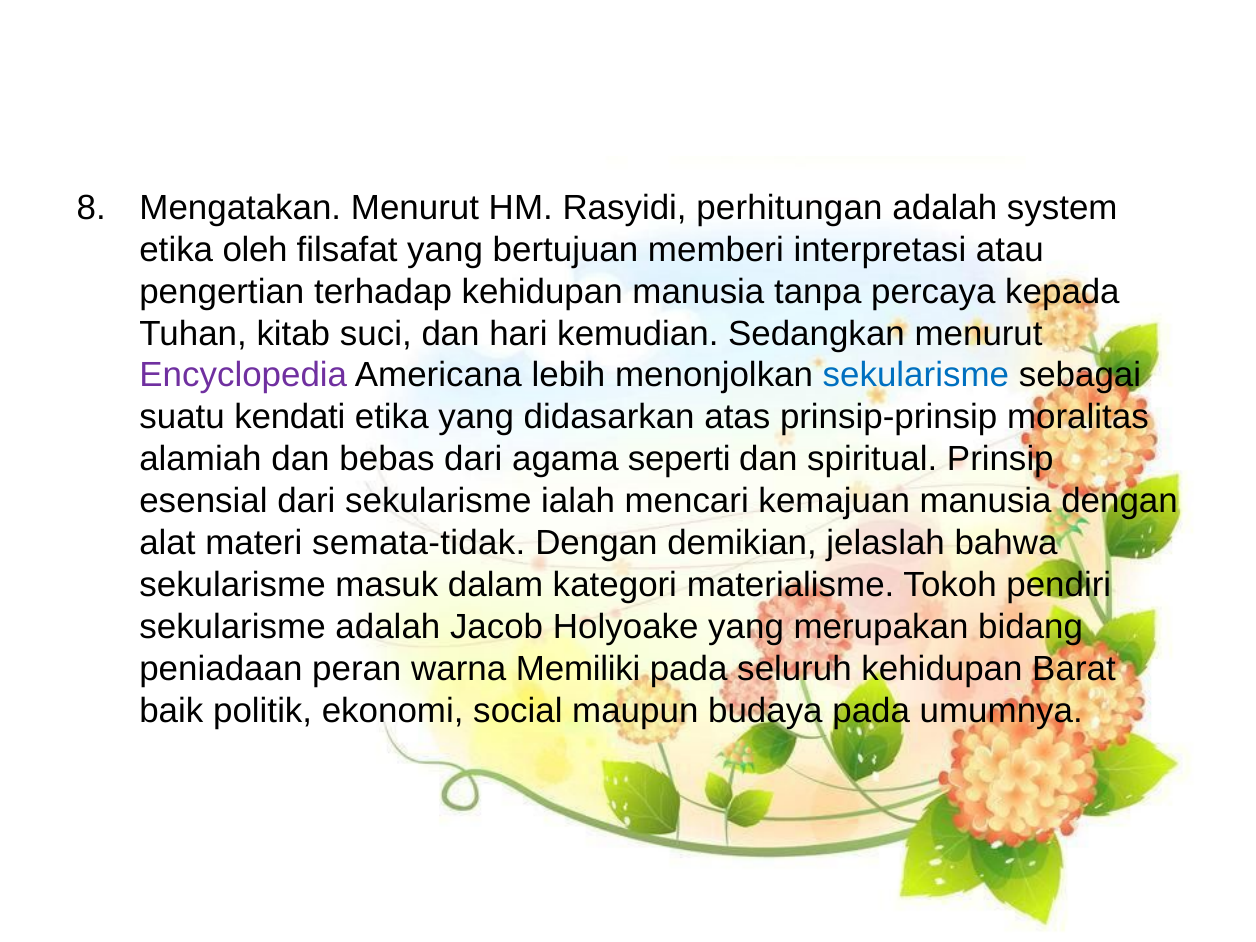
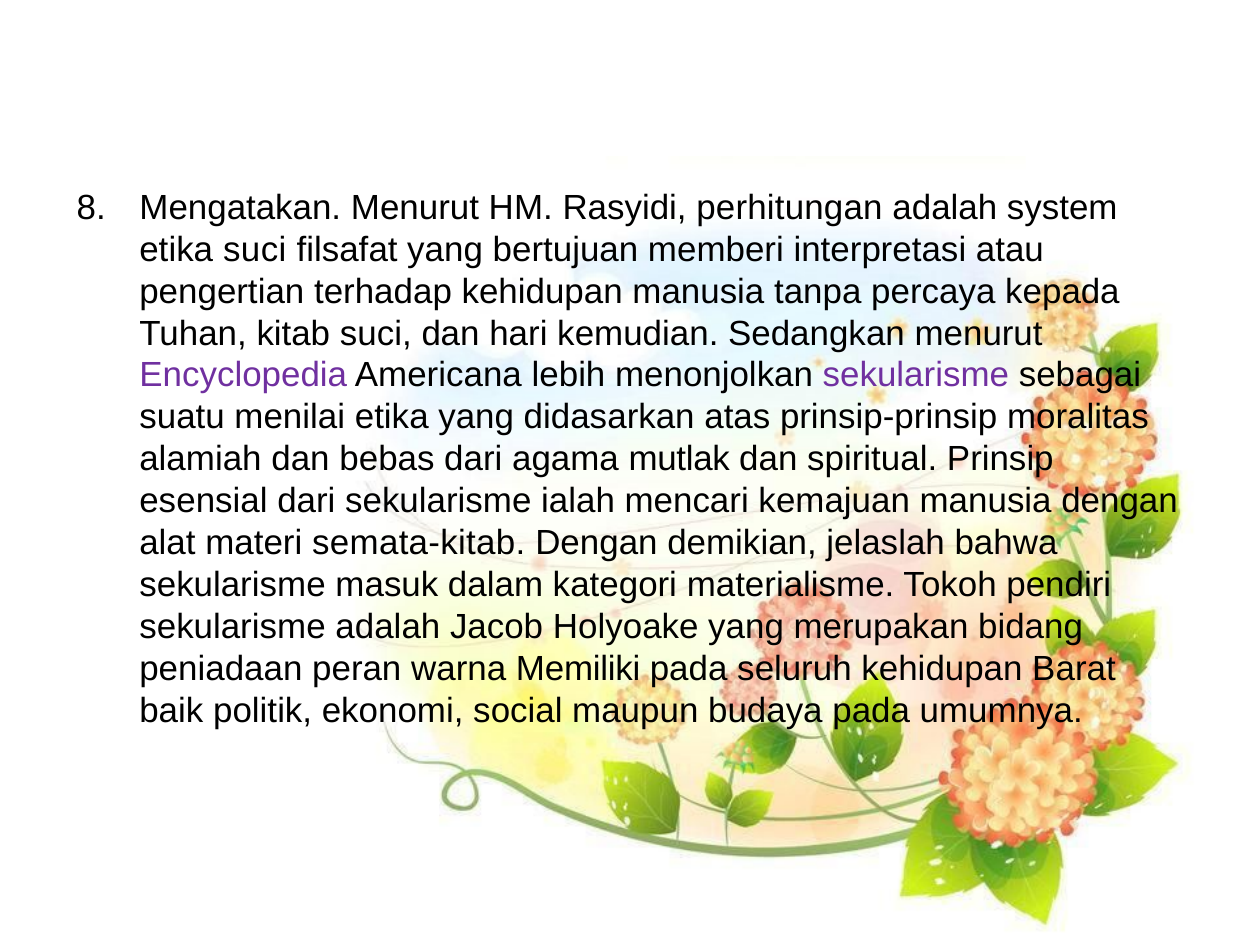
etika oleh: oleh -> suci
sekularisme at (916, 375) colour: blue -> purple
kendati: kendati -> menilai
seperti: seperti -> mutlak
semata-tidak: semata-tidak -> semata-kitab
